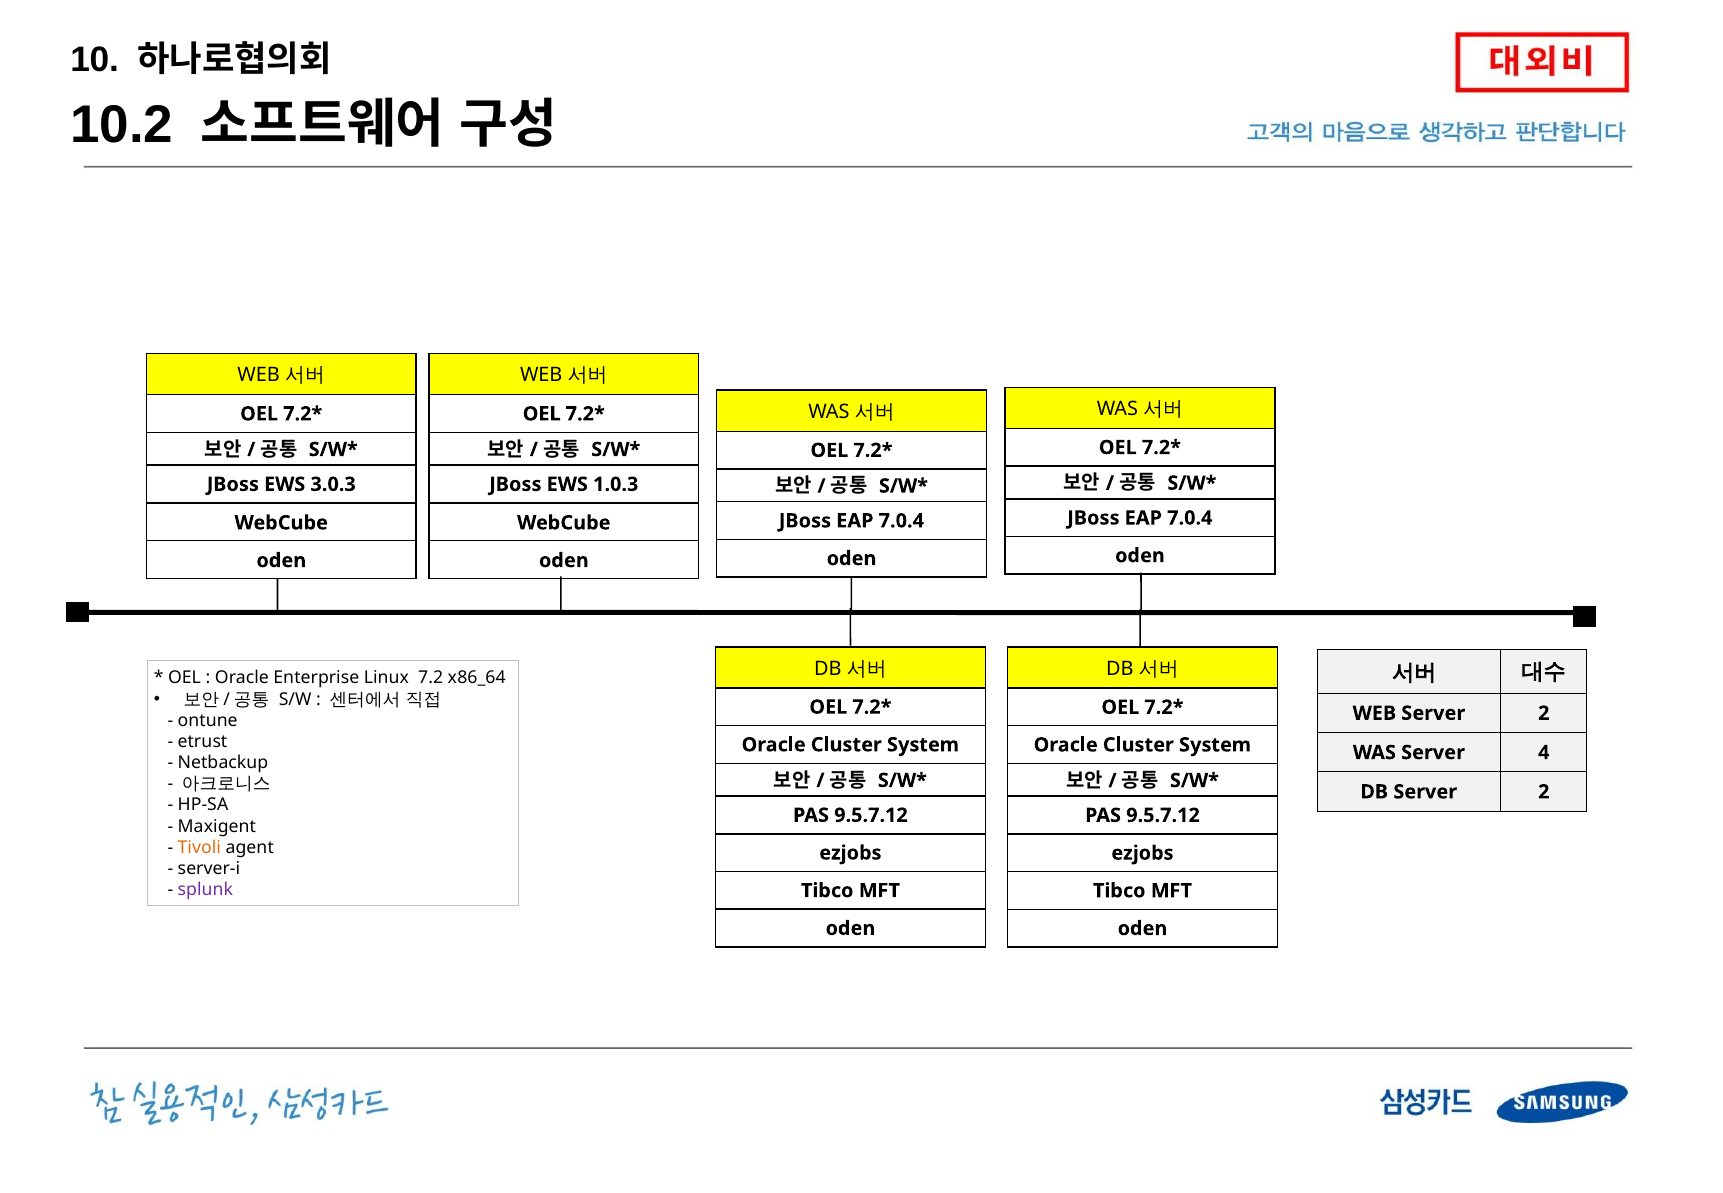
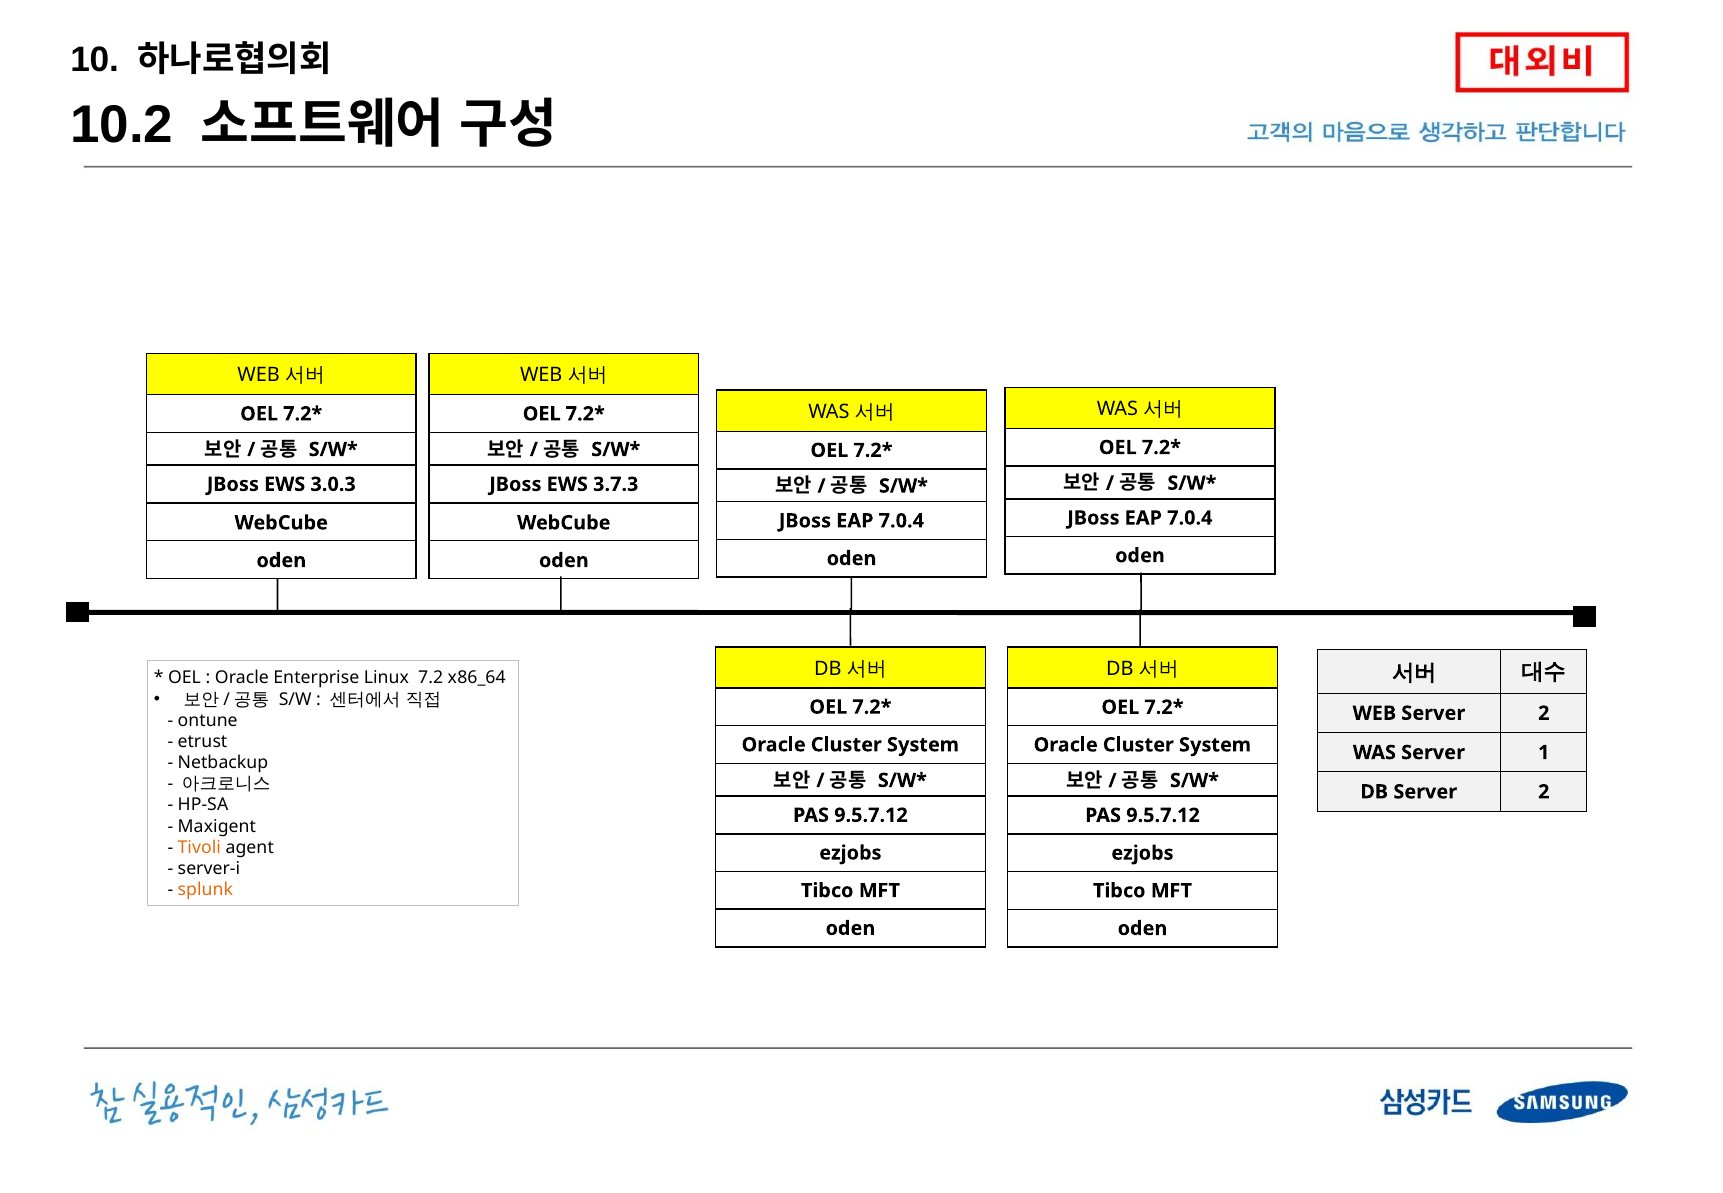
1.0.3: 1.0.3 -> 3.7.3
4: 4 -> 1
splunk colour: purple -> orange
